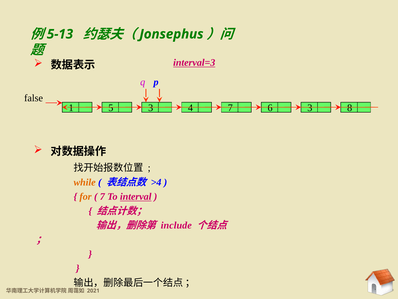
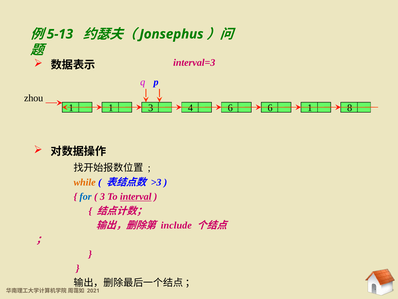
interval=3 underline: present -> none
false: false -> zhou
1 5: 5 -> 1
4 7: 7 -> 6
6 3: 3 -> 1
>4: >4 -> >3
for colour: orange -> blue
7 at (102, 196): 7 -> 3
